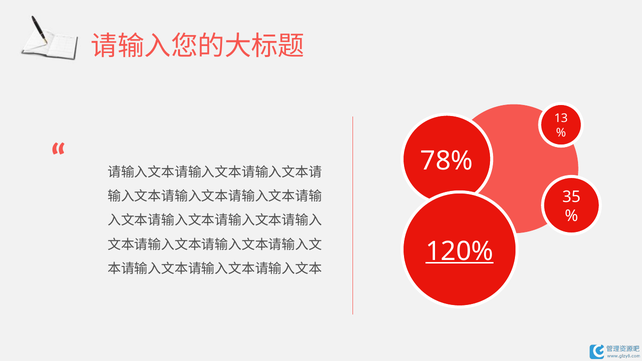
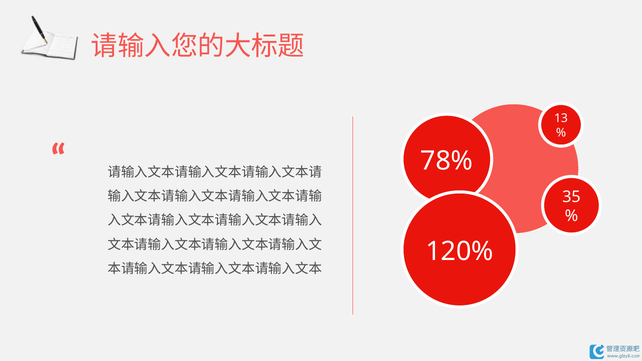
120% underline: present -> none
